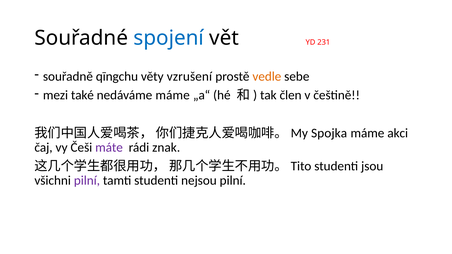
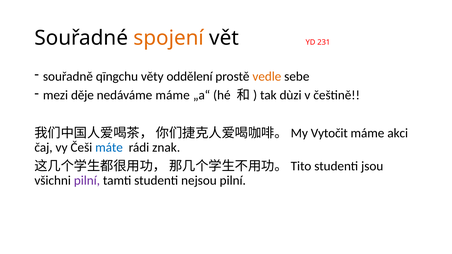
spojení colour: blue -> orange
vzrušení: vzrušení -> oddělení
také: také -> děje
člen: člen -> dùzi
Spojka: Spojka -> Vytočit
máte colour: purple -> blue
